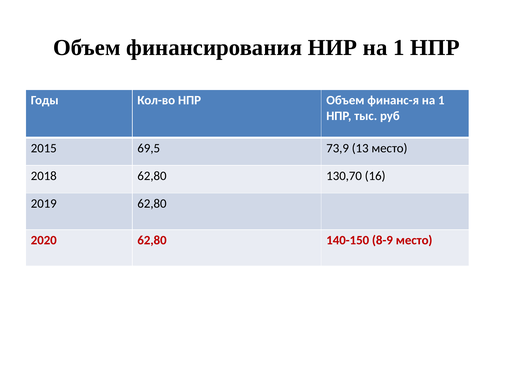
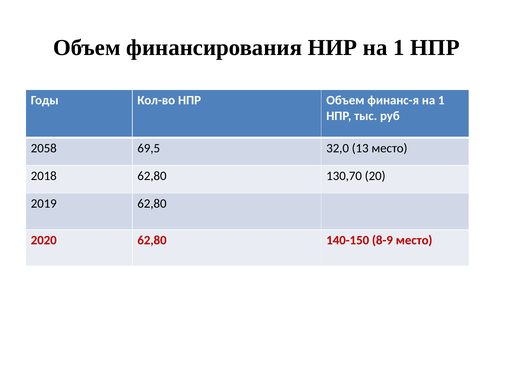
2015: 2015 -> 2058
73,9: 73,9 -> 32,0
16: 16 -> 20
